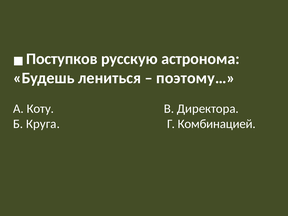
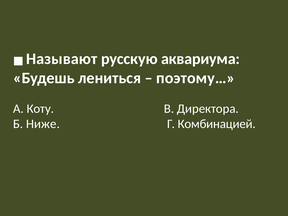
Поступков: Поступков -> Называют
астронома: астронома -> аквариума
Круга: Круга -> Ниже
